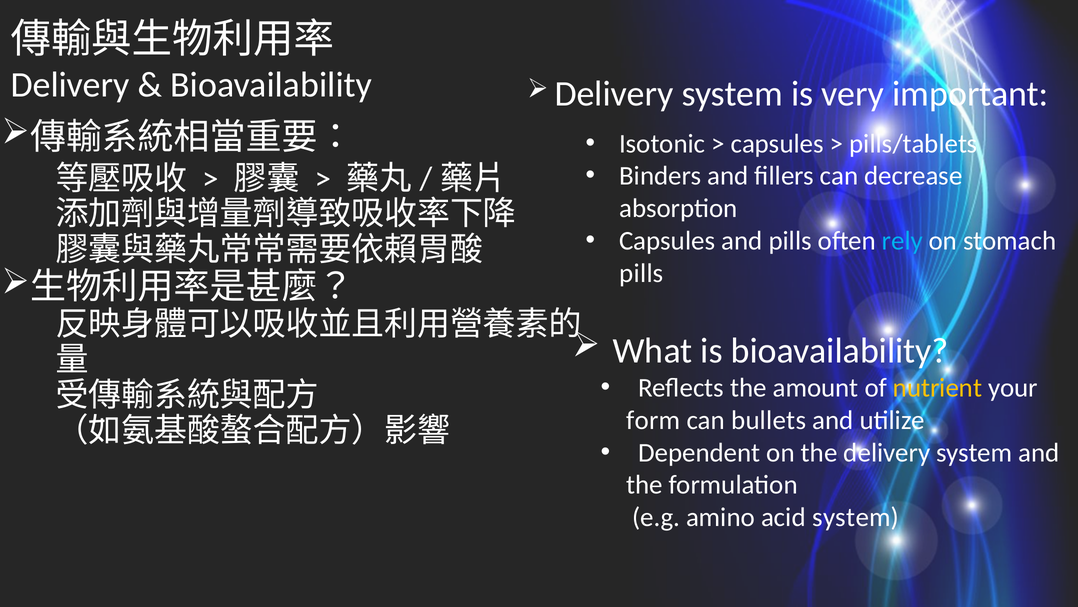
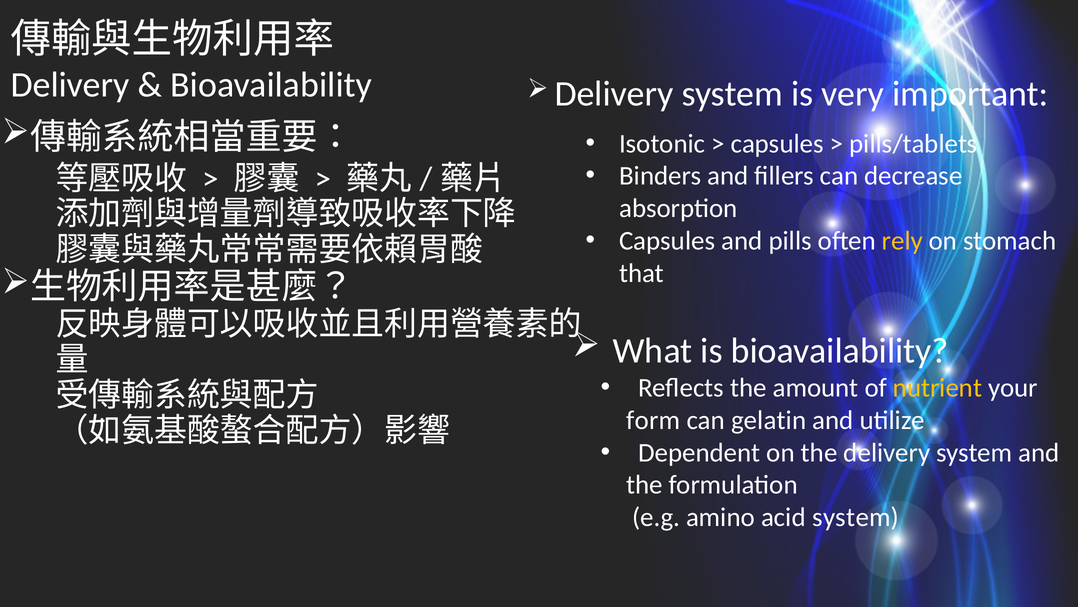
rely colour: light blue -> yellow
pills at (641, 273): pills -> that
bullets: bullets -> gelatin
